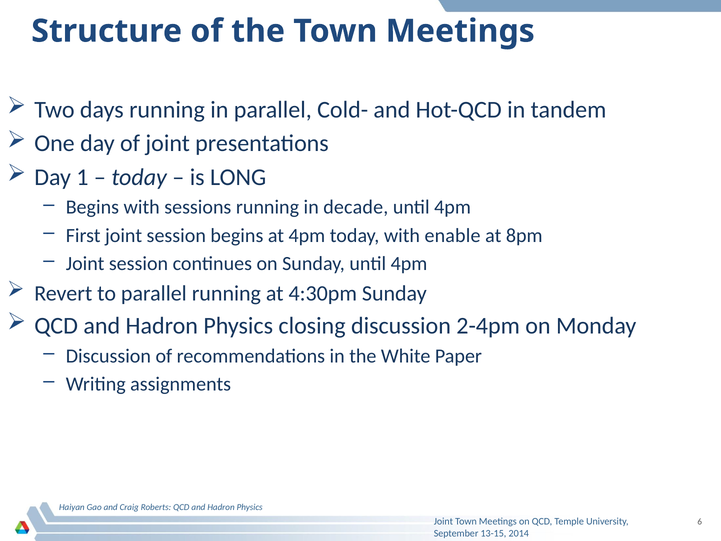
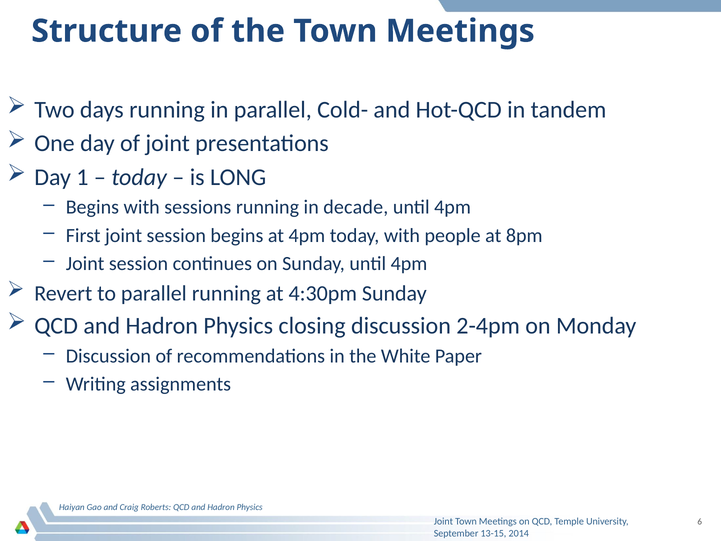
enable: enable -> people
